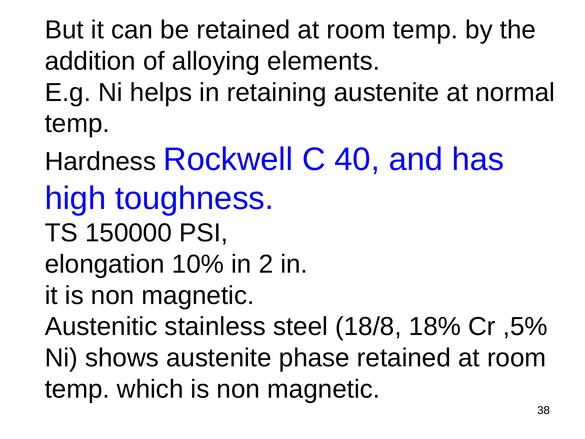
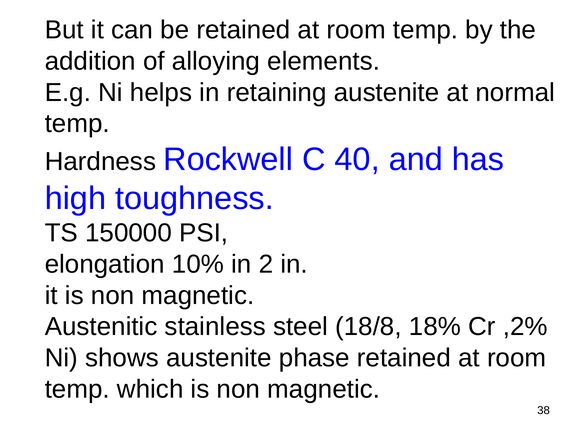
,5%: ,5% -> ,2%
